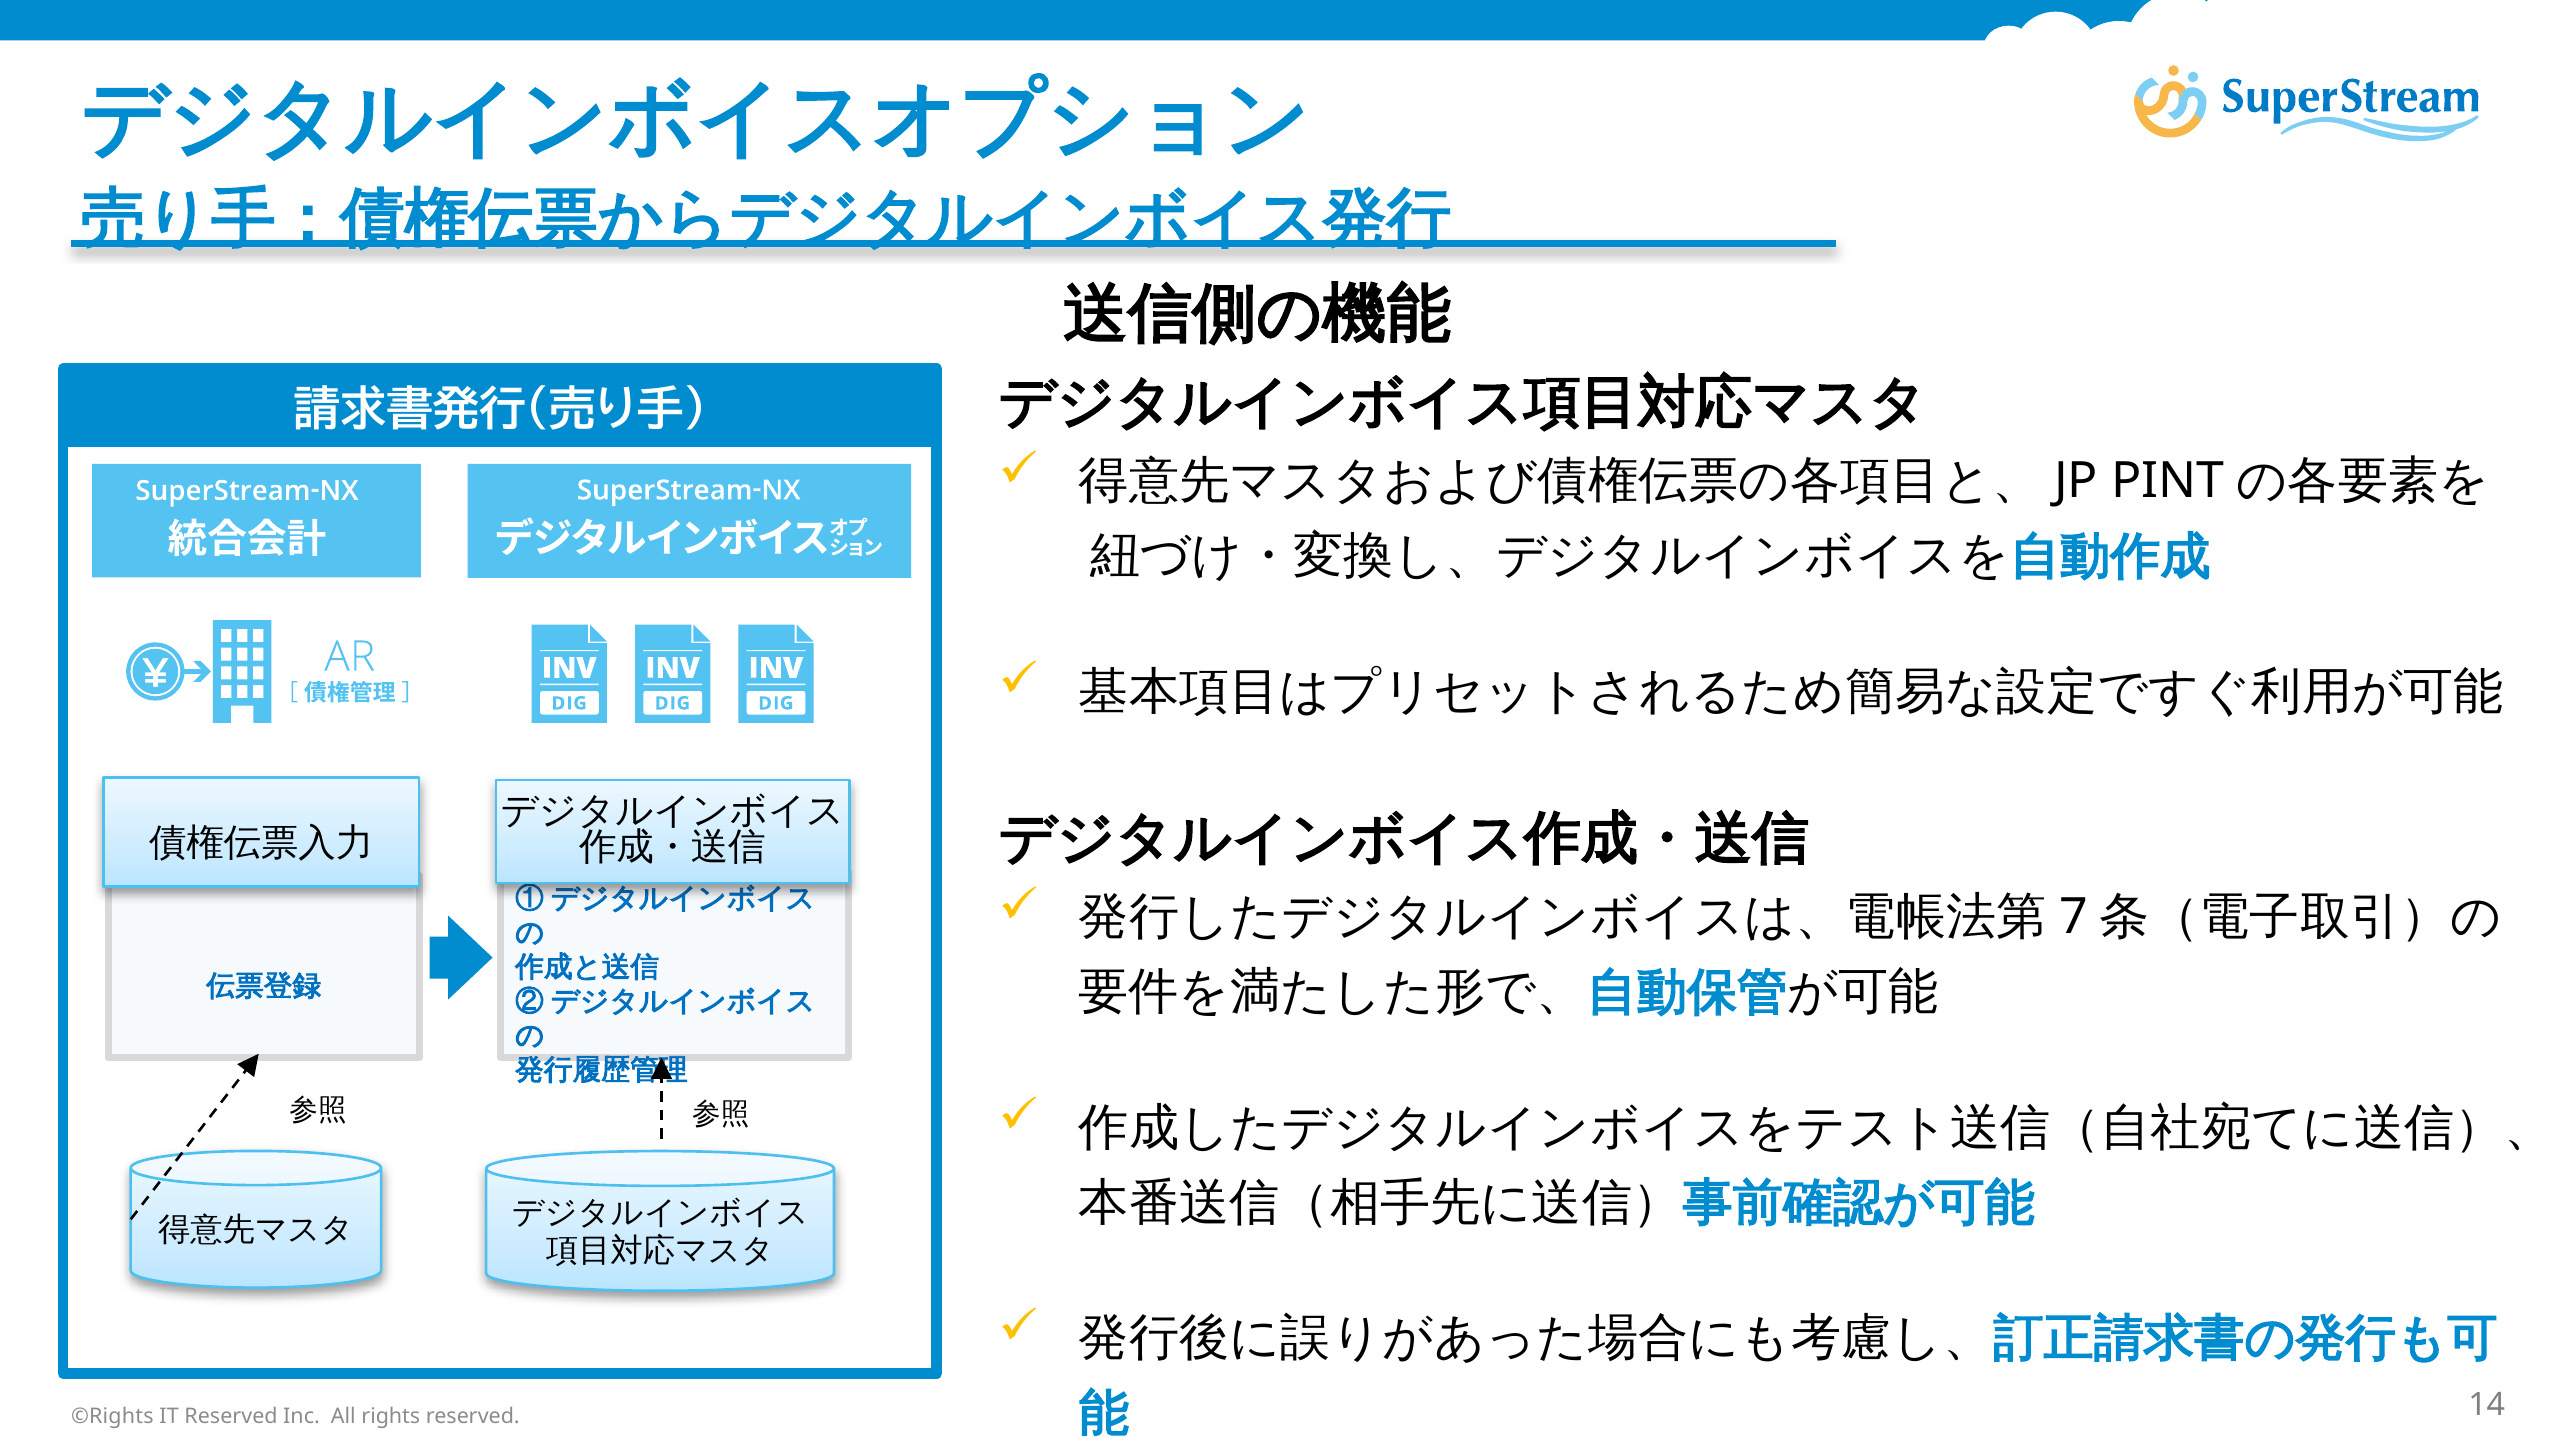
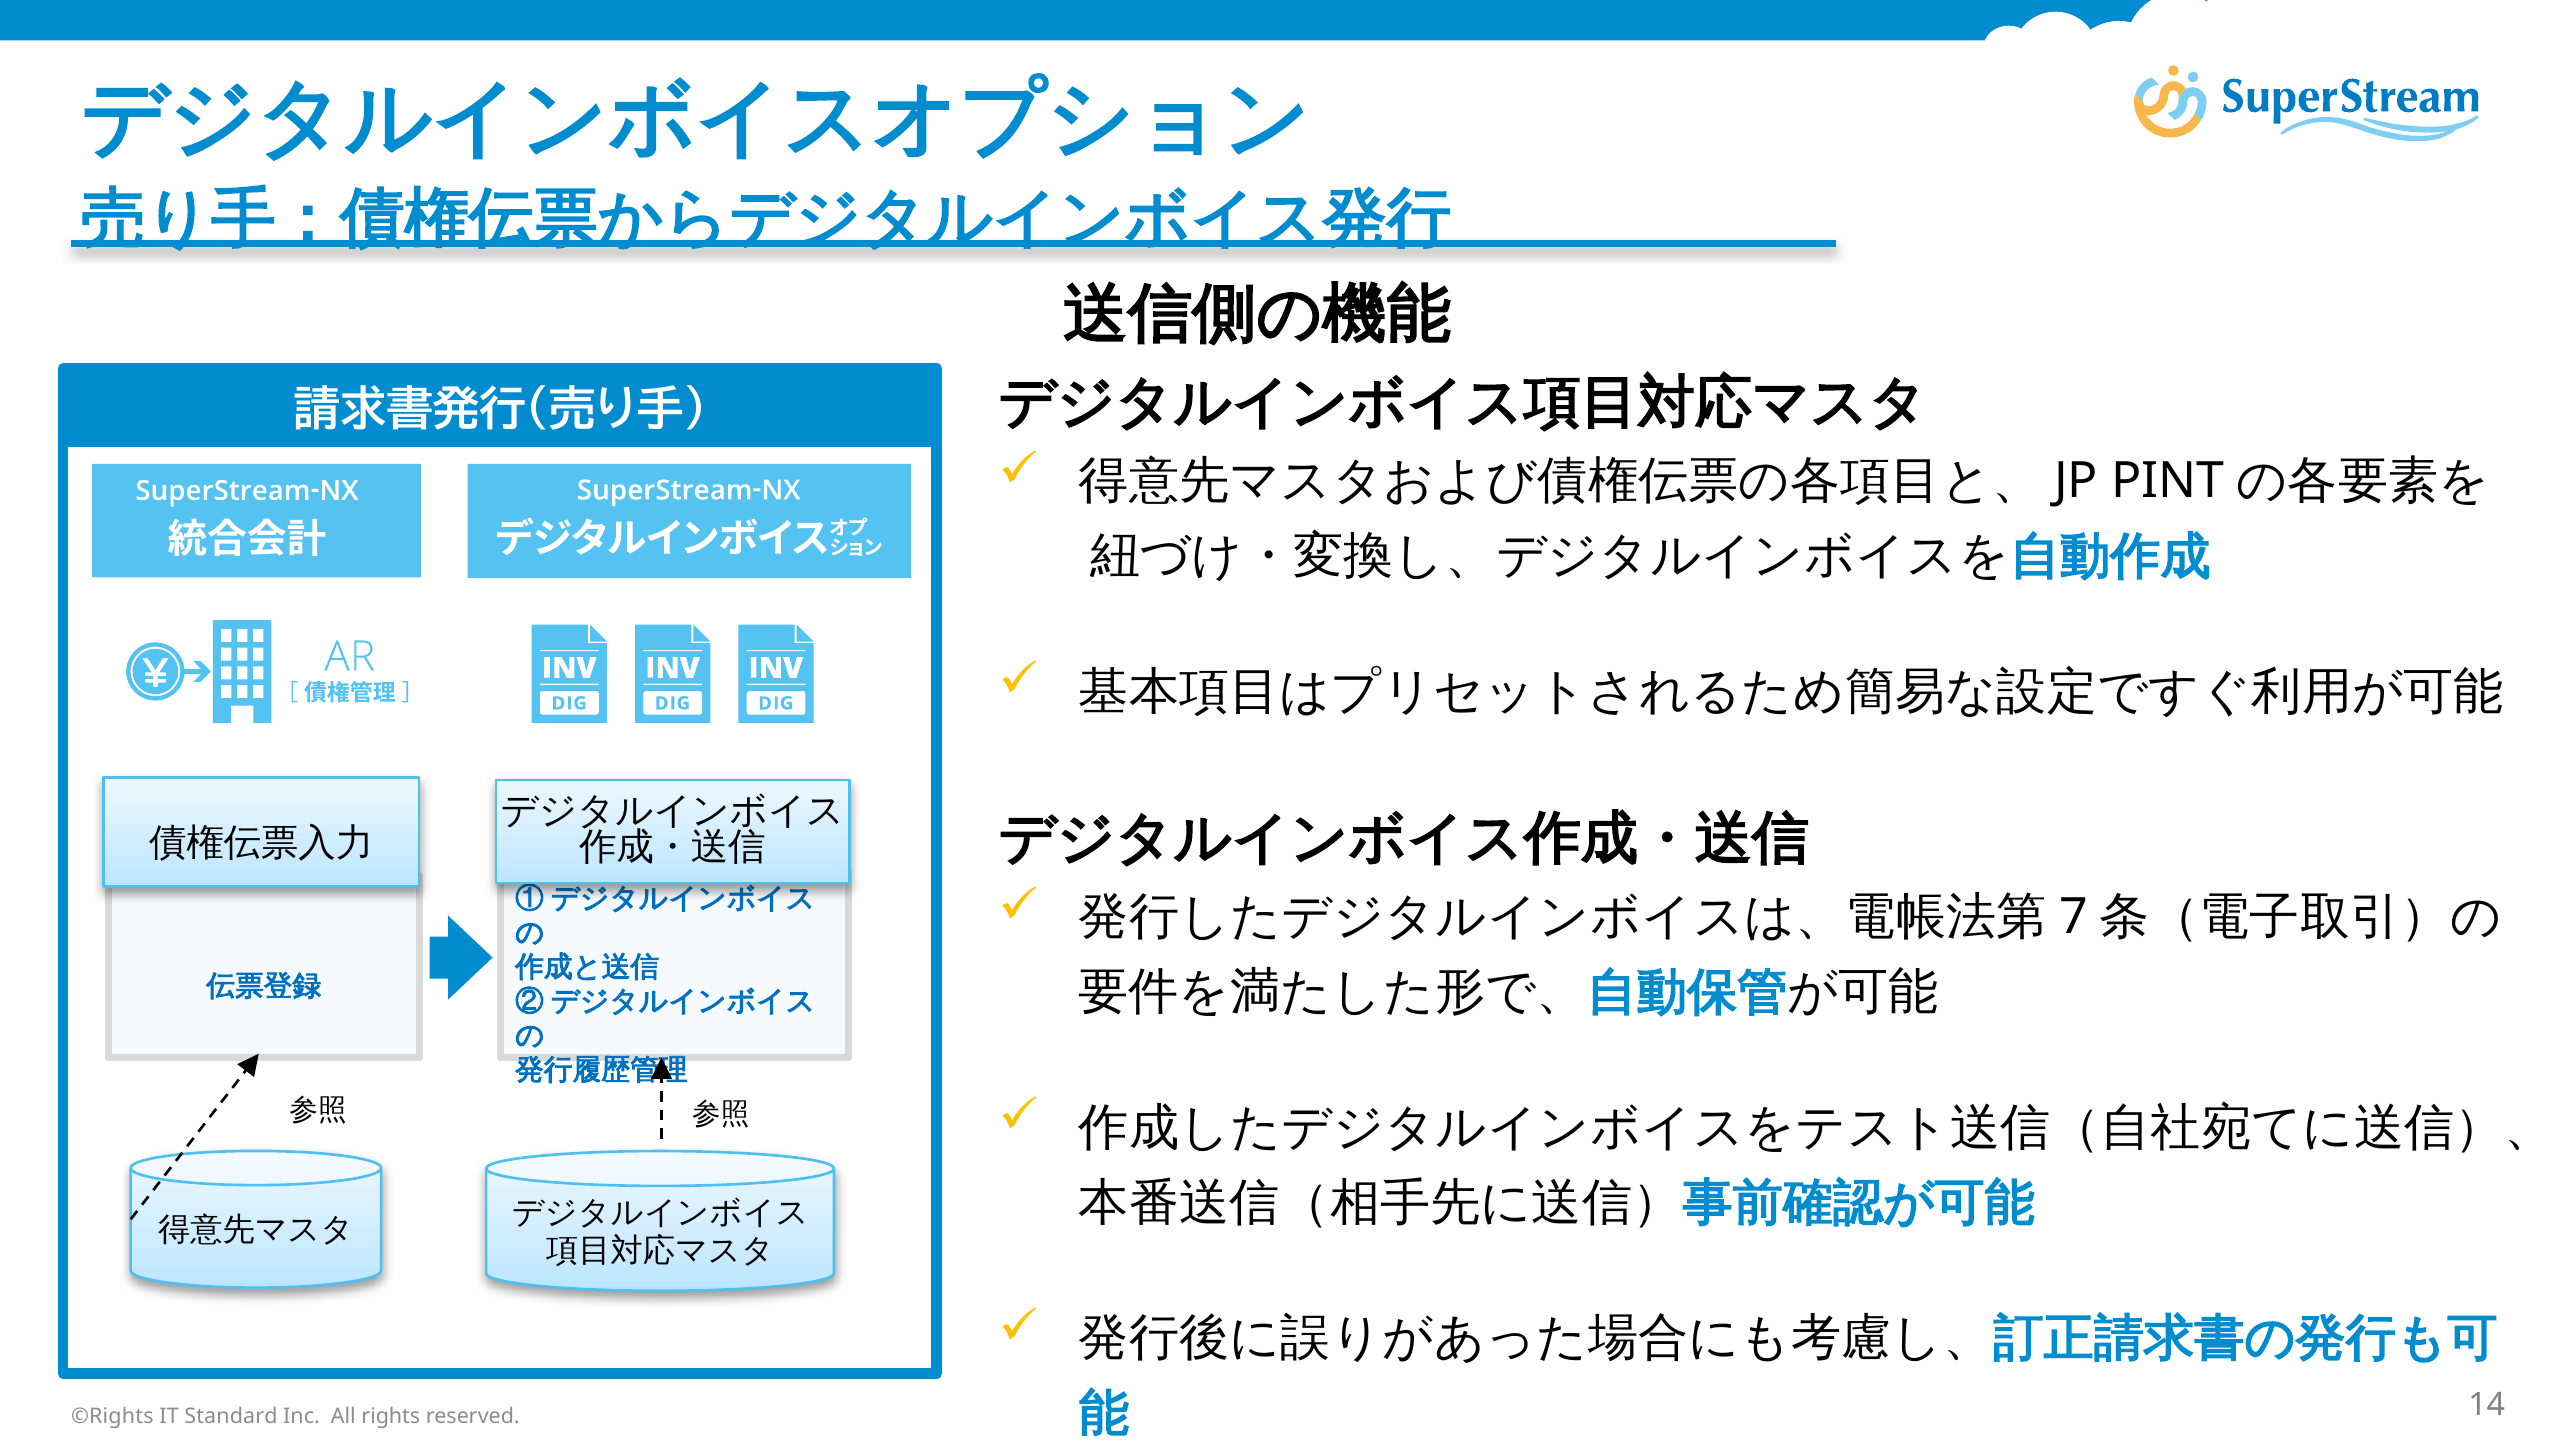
IT Reserved: Reserved -> Standard
